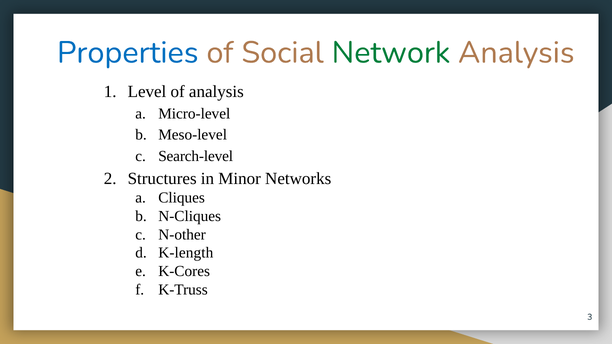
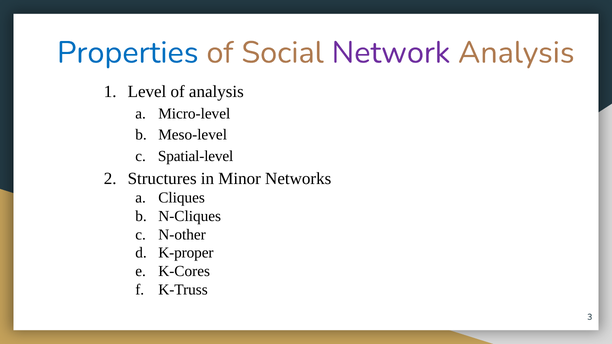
Network colour: green -> purple
Search-level: Search-level -> Spatial-level
K-length: K-length -> K-proper
